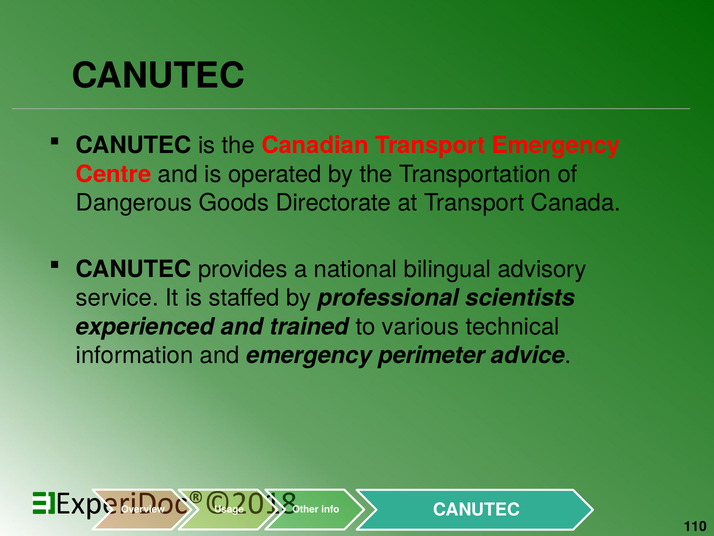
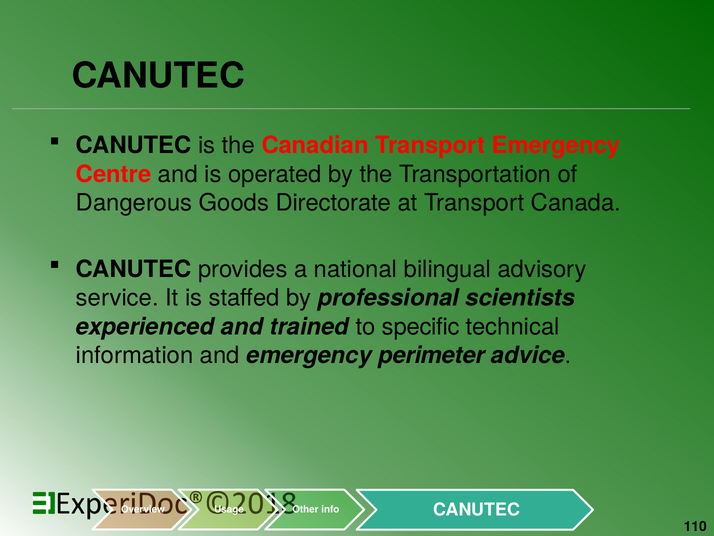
various: various -> specific
